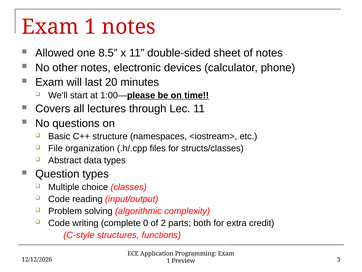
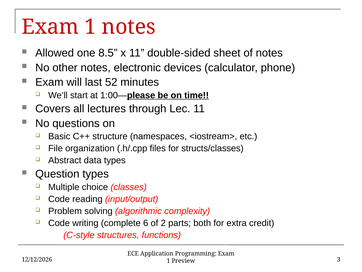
20: 20 -> 52
0: 0 -> 6
